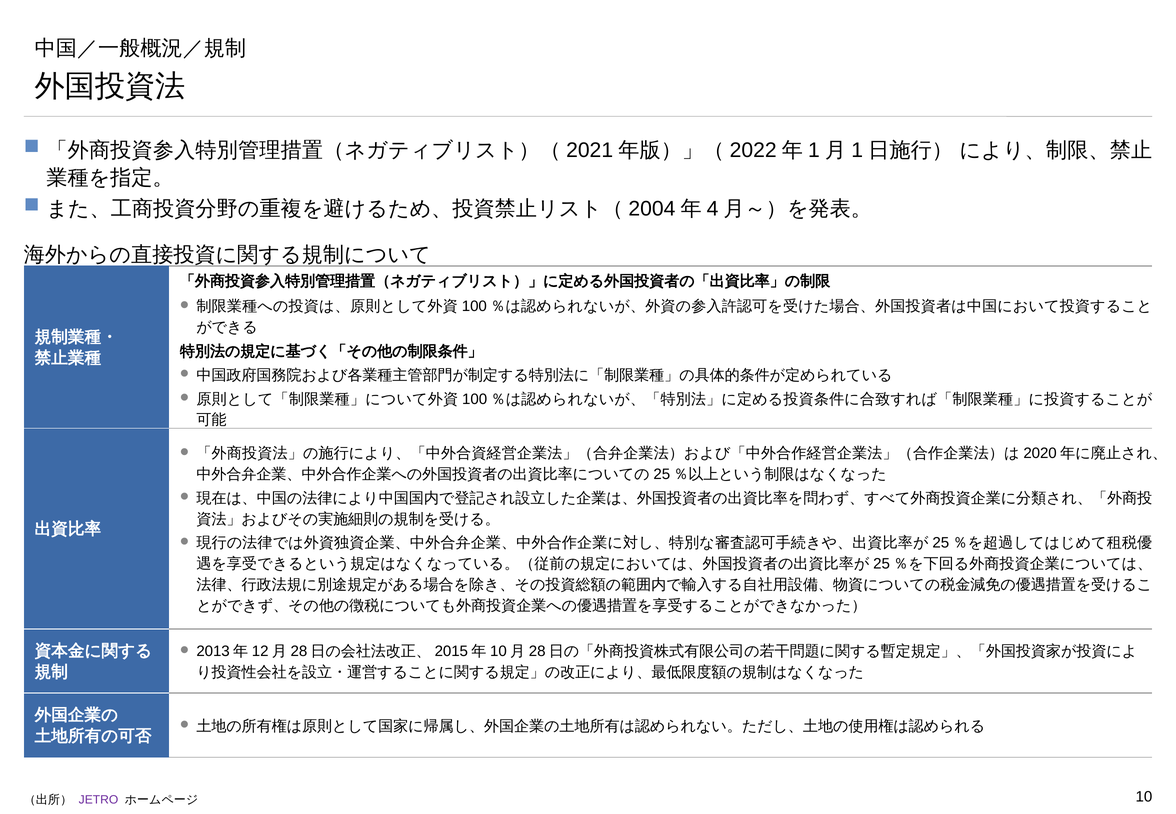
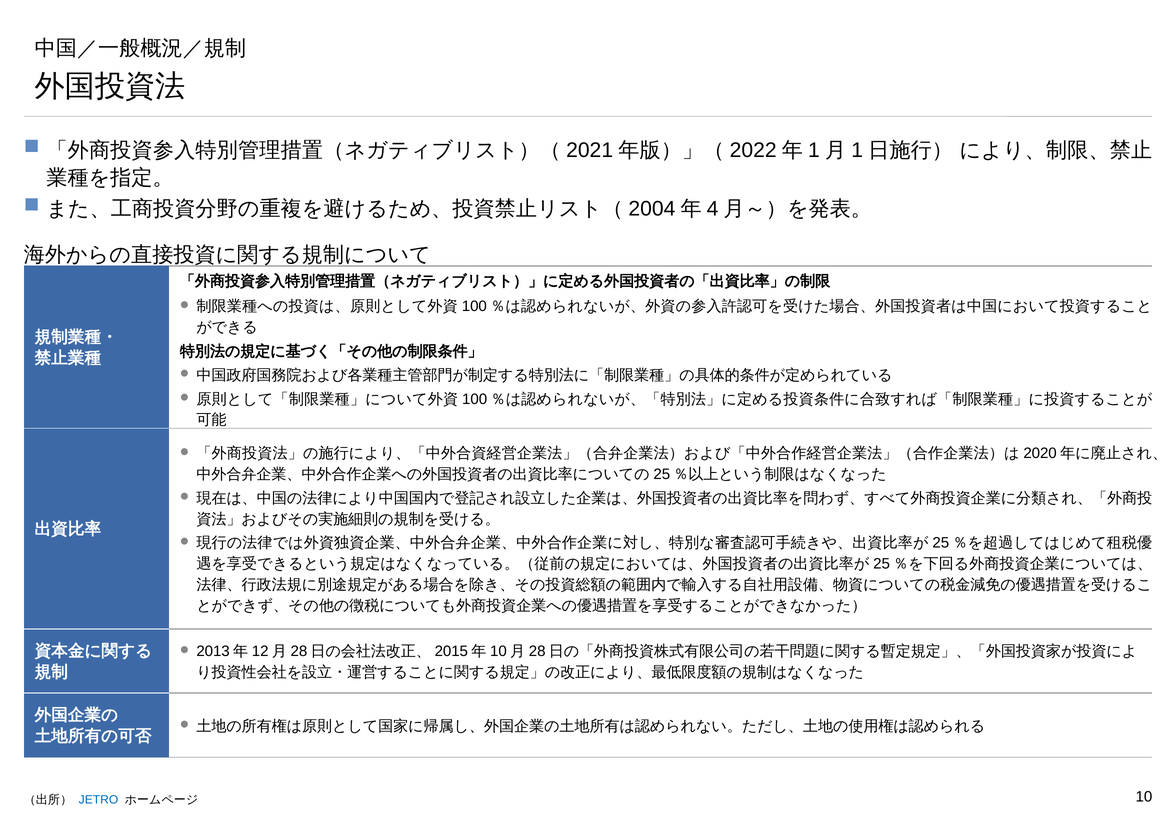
JETRO colour: purple -> blue
